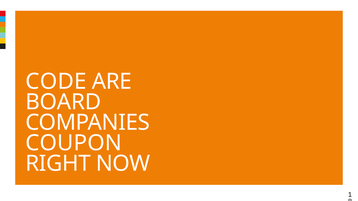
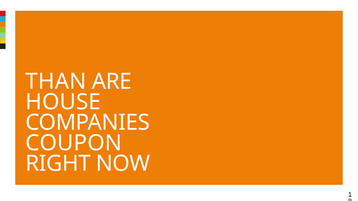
CODE: CODE -> THAN
BOARD: BOARD -> HOUSE
